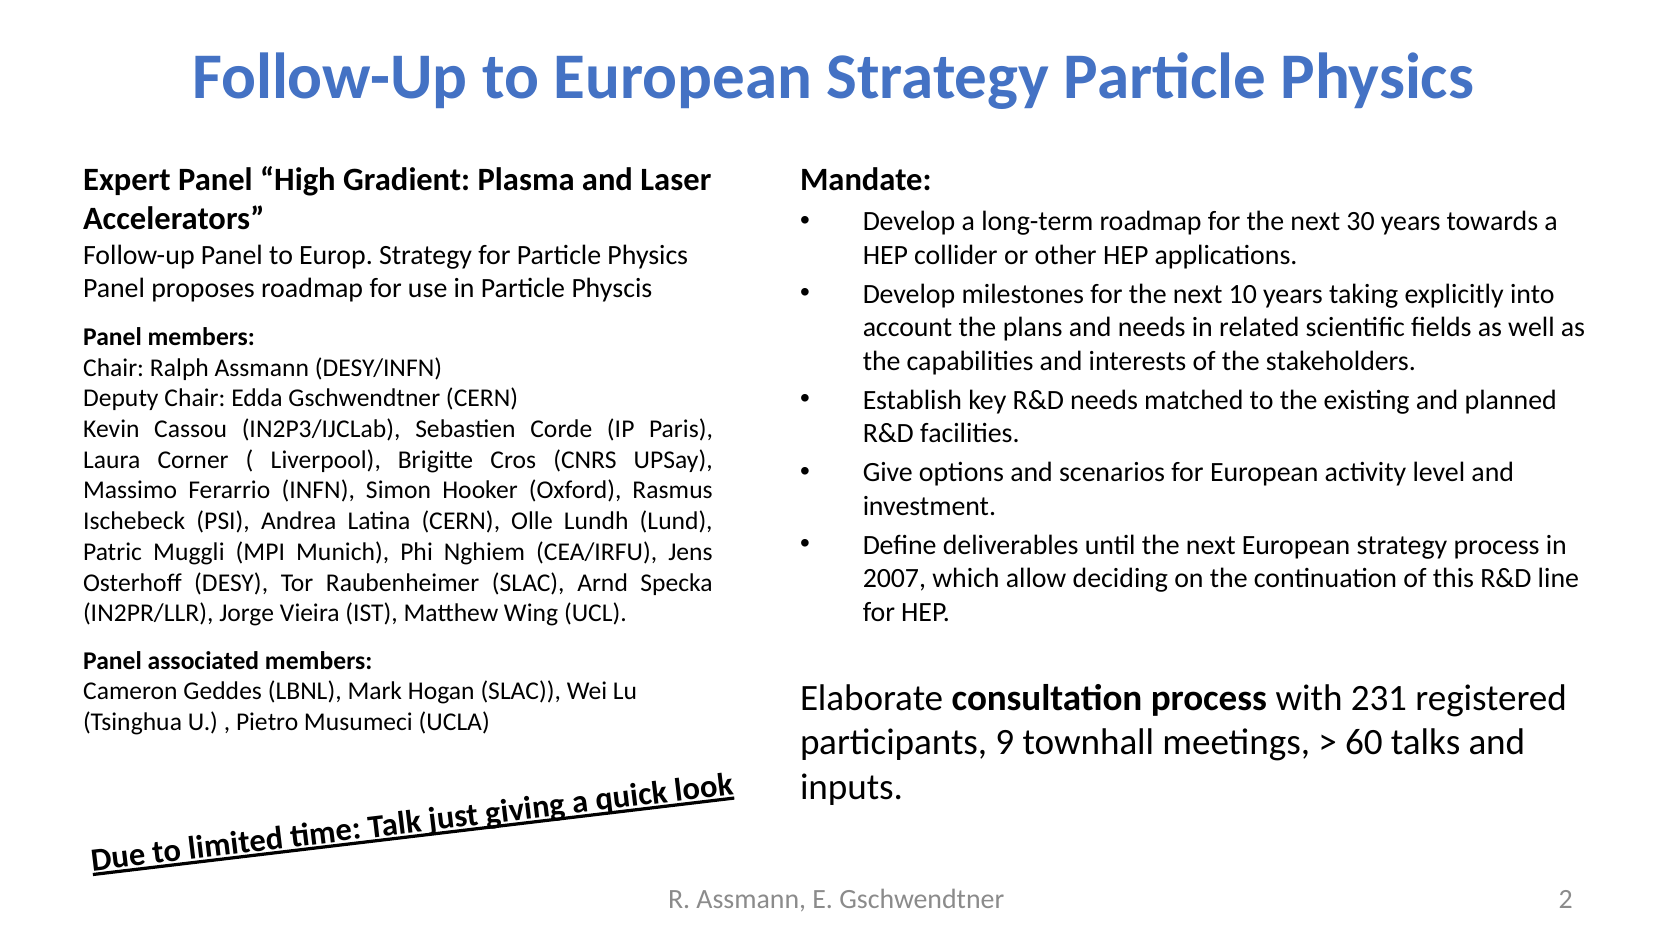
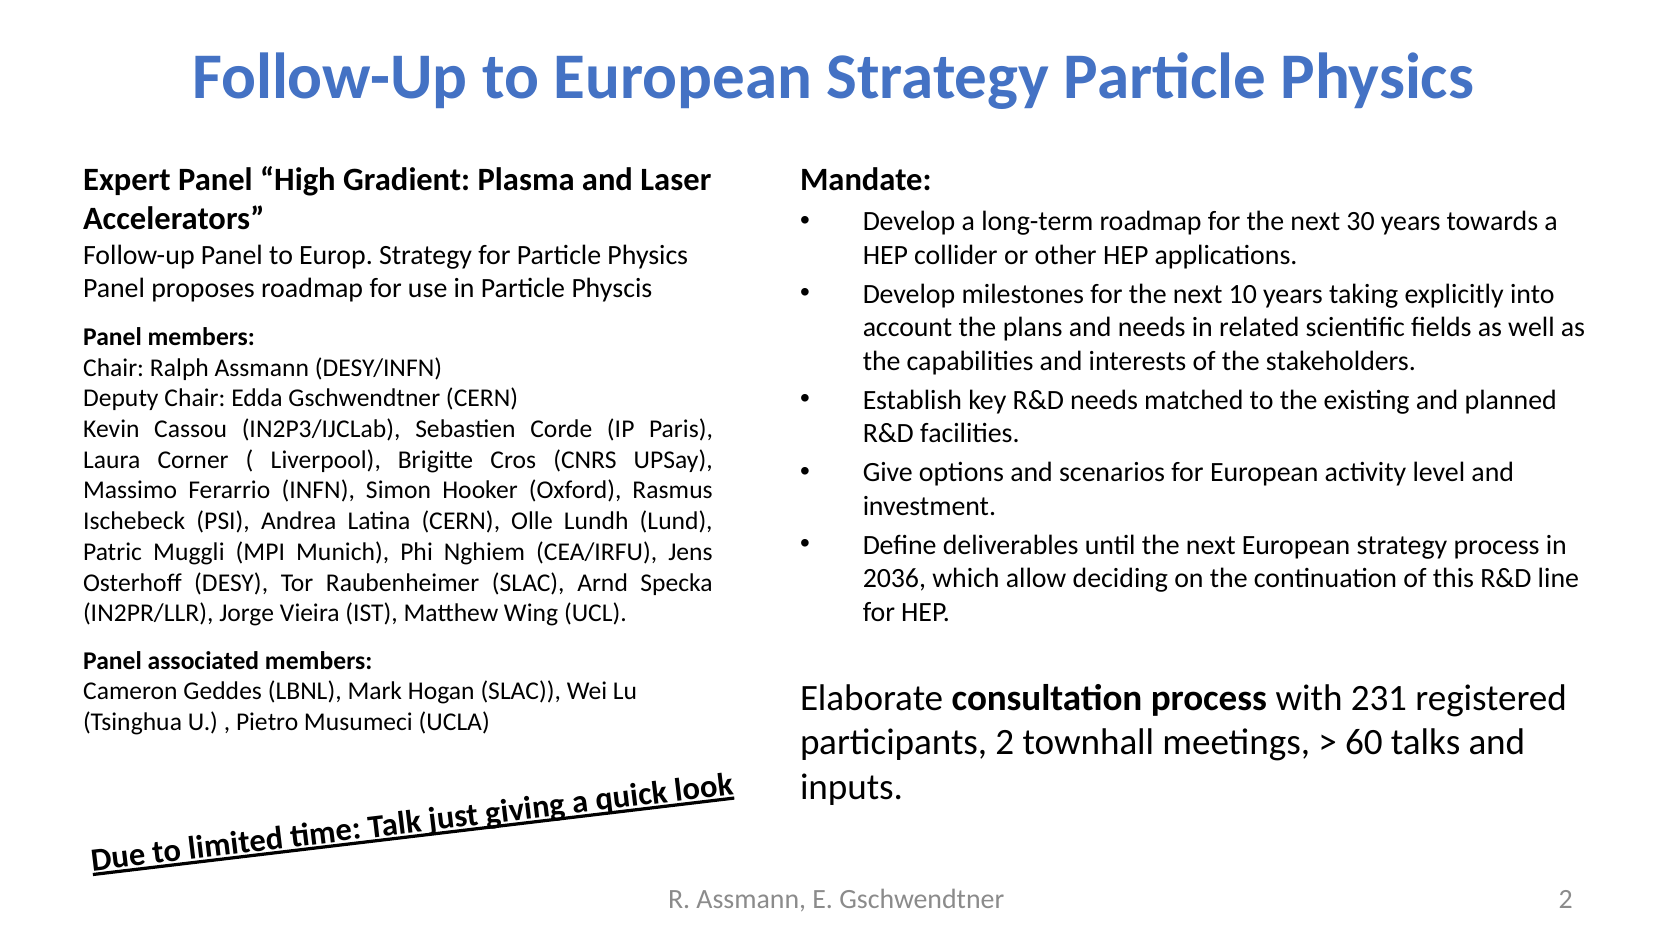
2007: 2007 -> 2036
participants 9: 9 -> 2
